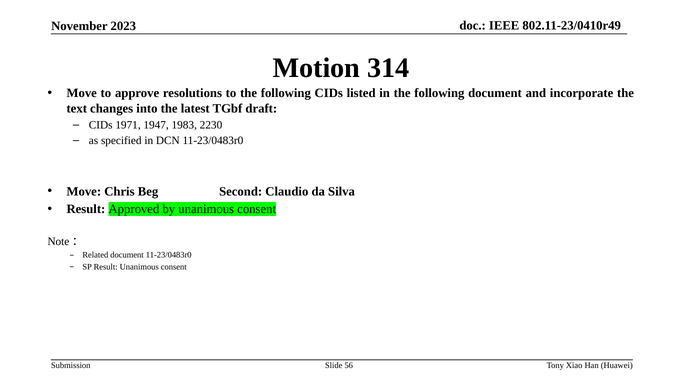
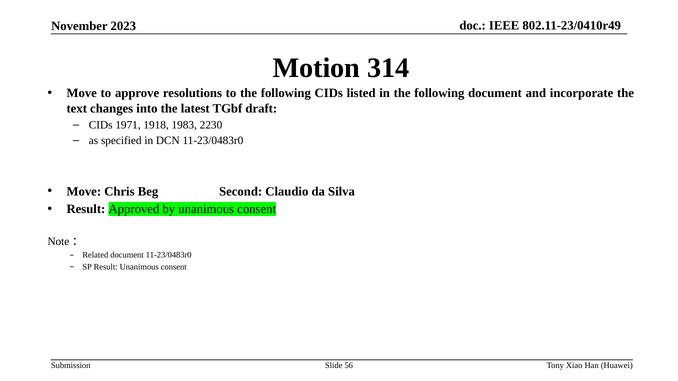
1947: 1947 -> 1918
